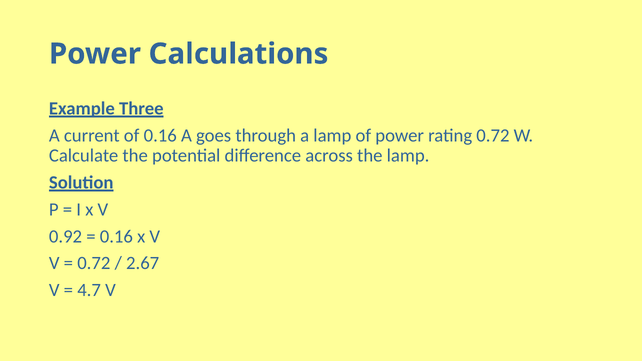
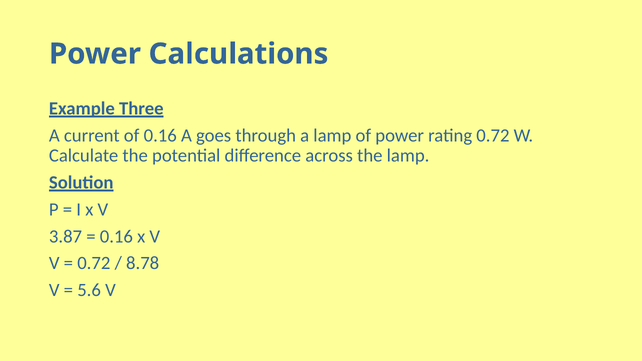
0.92: 0.92 -> 3.87
2.67: 2.67 -> 8.78
4.7: 4.7 -> 5.6
